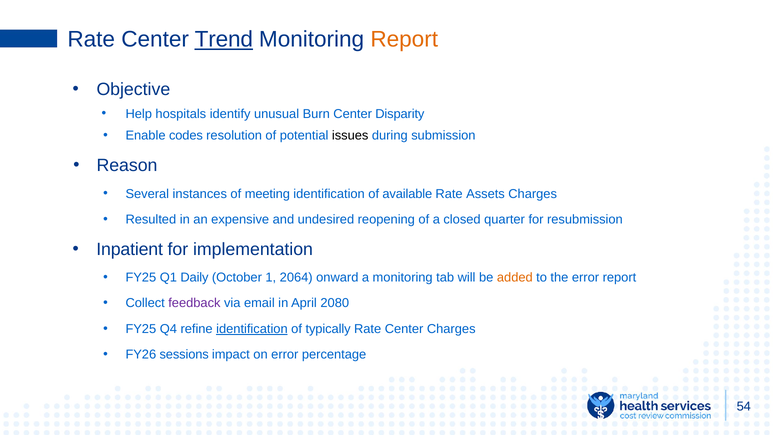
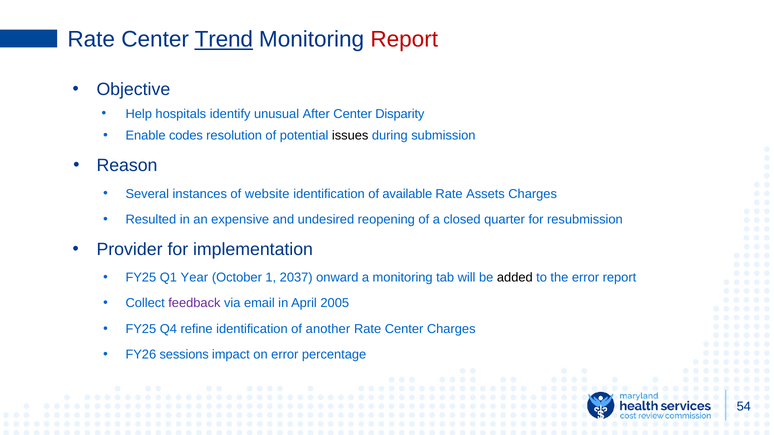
Report at (404, 39) colour: orange -> red
Burn: Burn -> After
meeting: meeting -> website
Inpatient: Inpatient -> Provider
Daily: Daily -> Year
2064: 2064 -> 2037
added colour: orange -> black
2080: 2080 -> 2005
identification at (252, 329) underline: present -> none
typically: typically -> another
